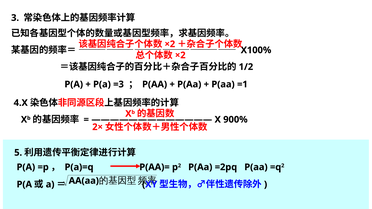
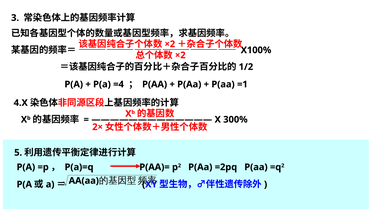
=3: =3 -> =4
900%: 900% -> 300%
